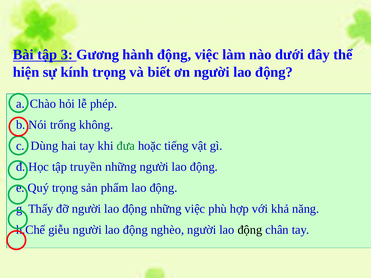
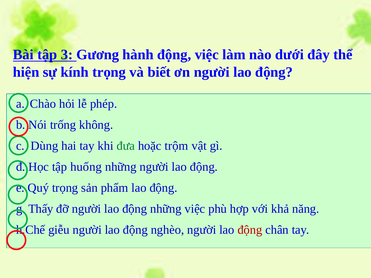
tiếng: tiếng -> trộm
truyền: truyền -> huống
động at (250, 230) colour: black -> red
